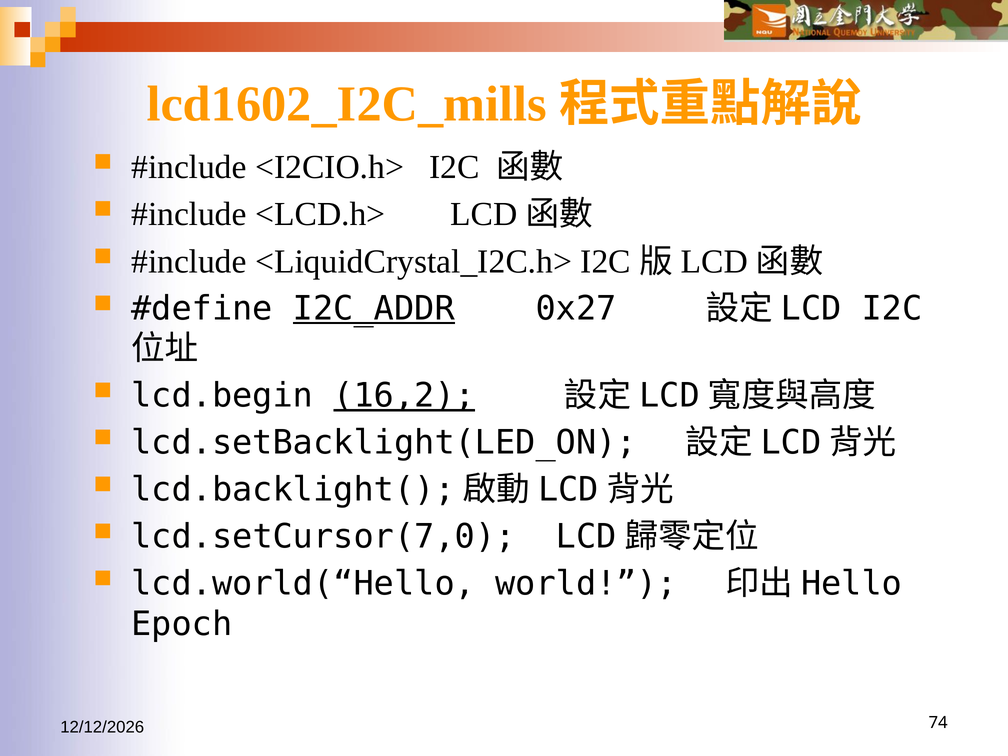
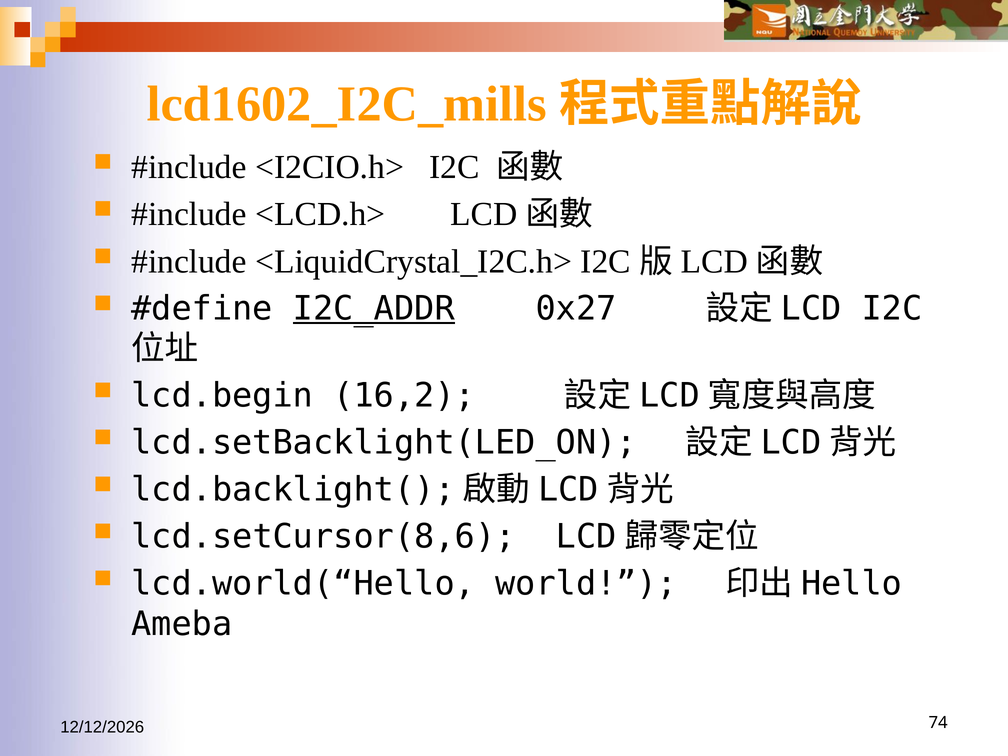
16,2 underline: present -> none
lcd.setCursor(7,0: lcd.setCursor(7,0 -> lcd.setCursor(8,6
Epoch: Epoch -> Ameba
